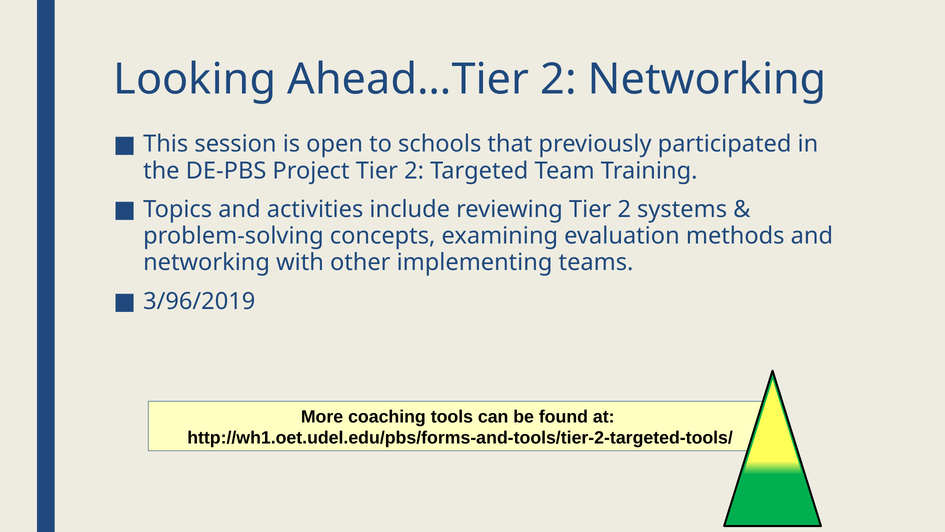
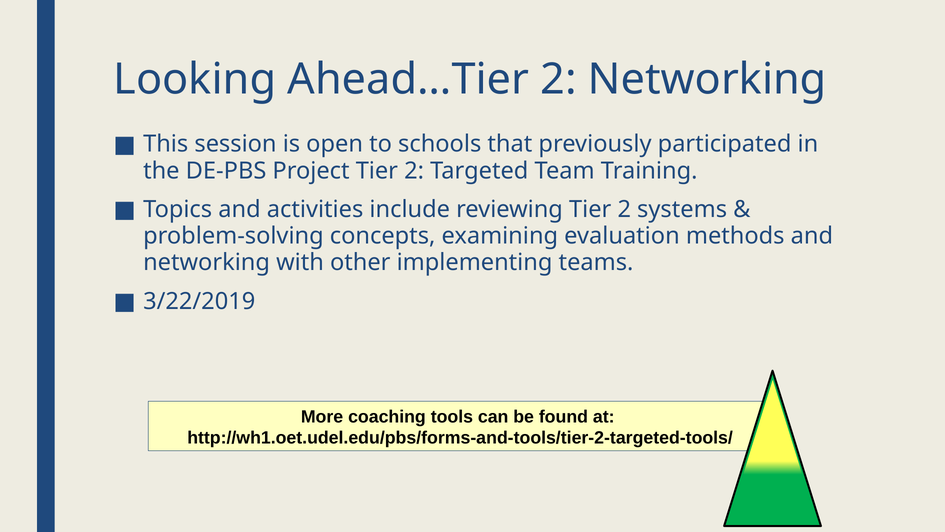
3/96/2019: 3/96/2019 -> 3/22/2019
